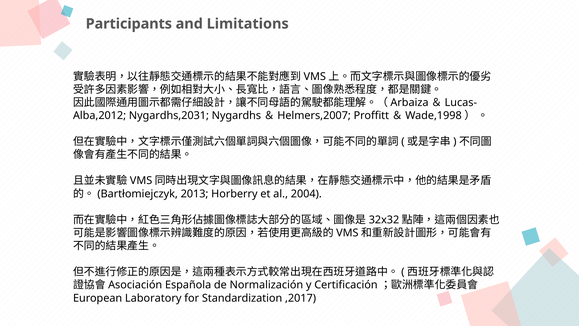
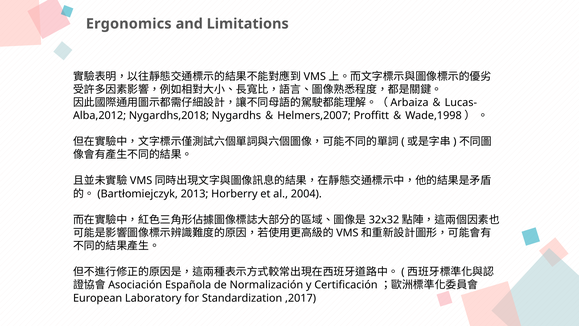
Participants: Participants -> Ergonomics
Nygardhs,2031: Nygardhs,2031 -> Nygardhs,2018
